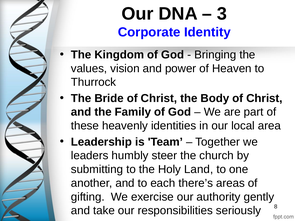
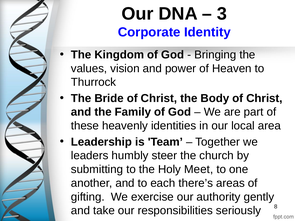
Land: Land -> Meet
